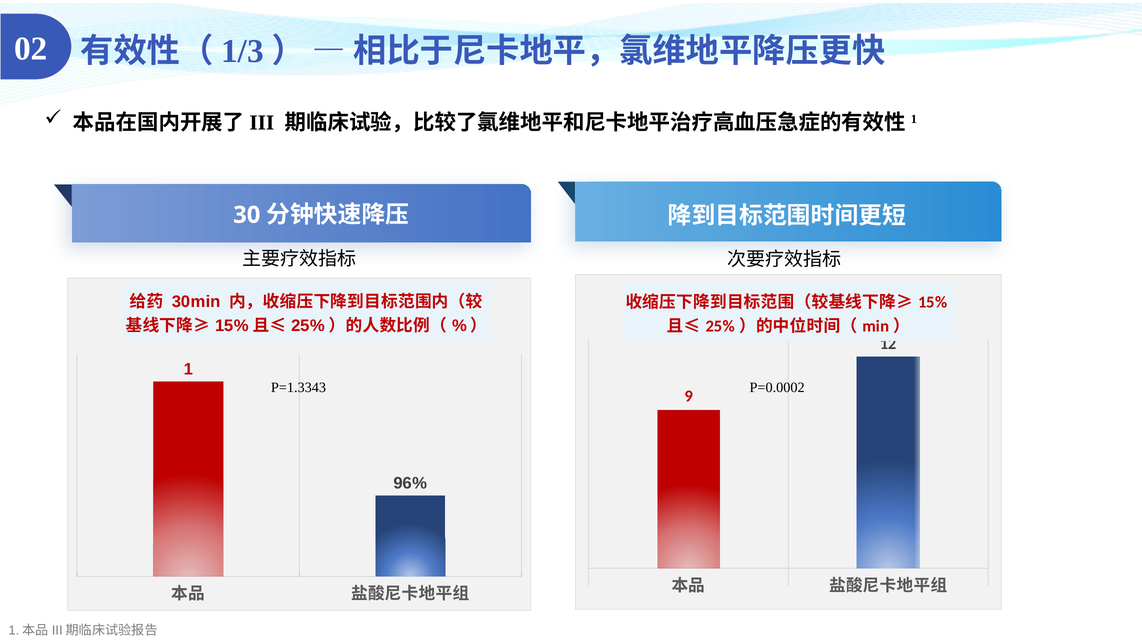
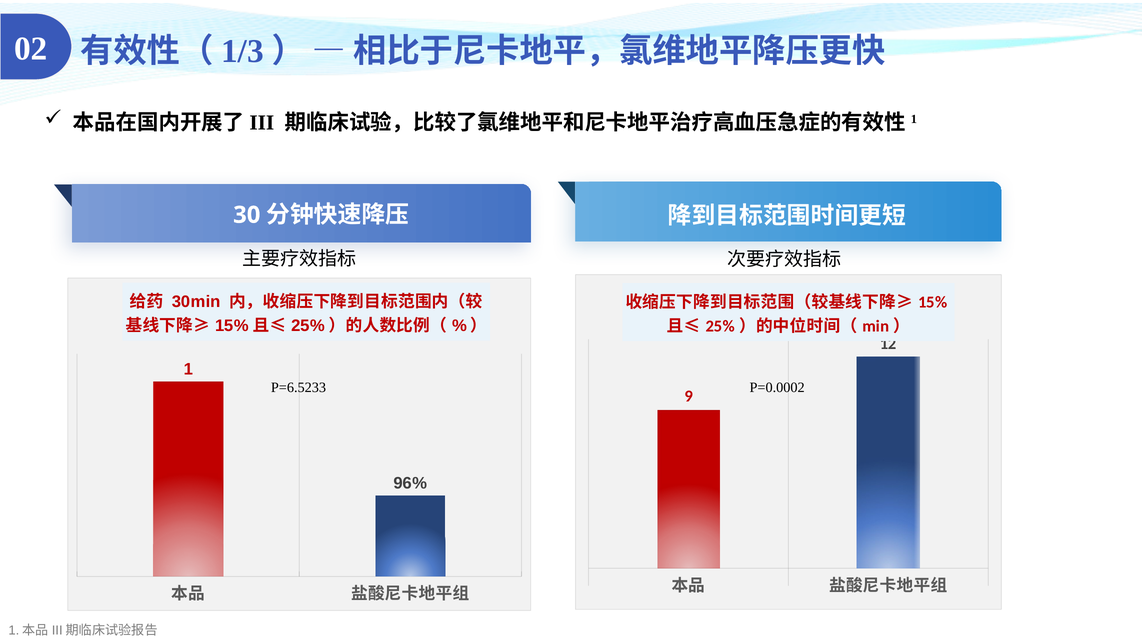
P=1.3343: P=1.3343 -> P=6.5233
